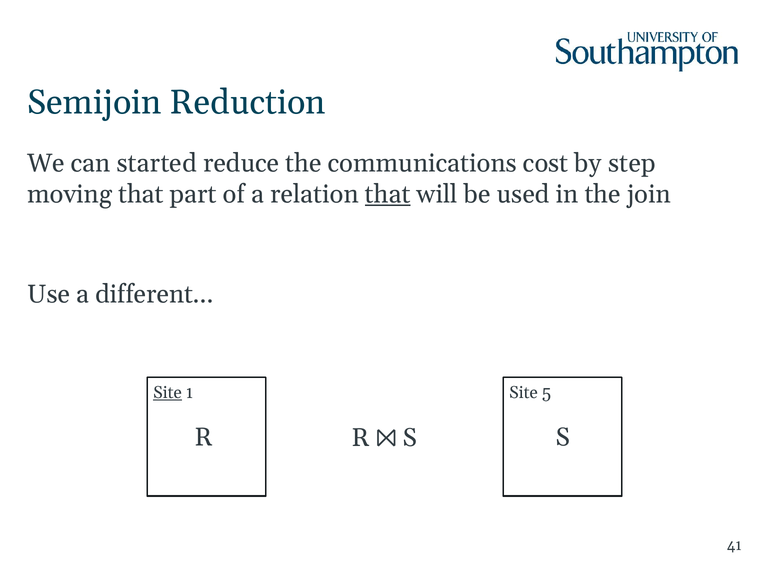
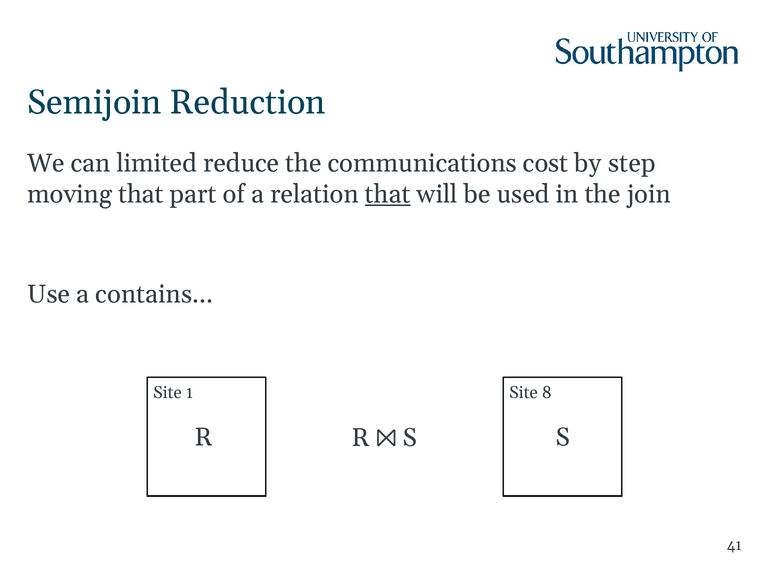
started: started -> limited
different: different -> contains
Site at (167, 392) underline: present -> none
5: 5 -> 8
